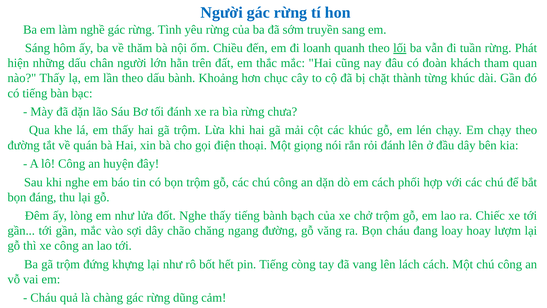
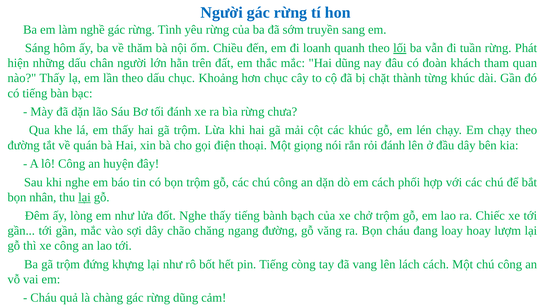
Hai cũng: cũng -> dũng
dấu bành: bành -> chục
đáng: đáng -> nhân
lại at (85, 197) underline: none -> present
